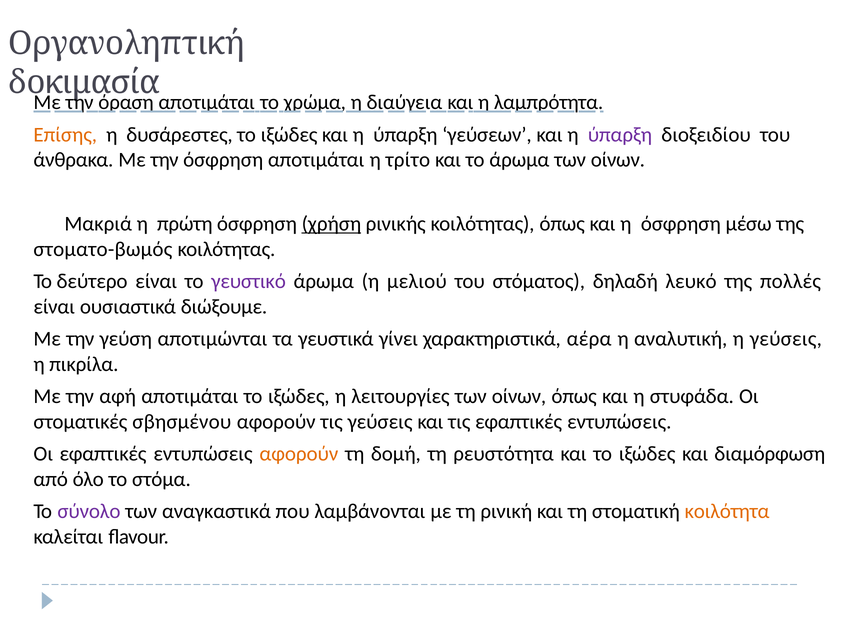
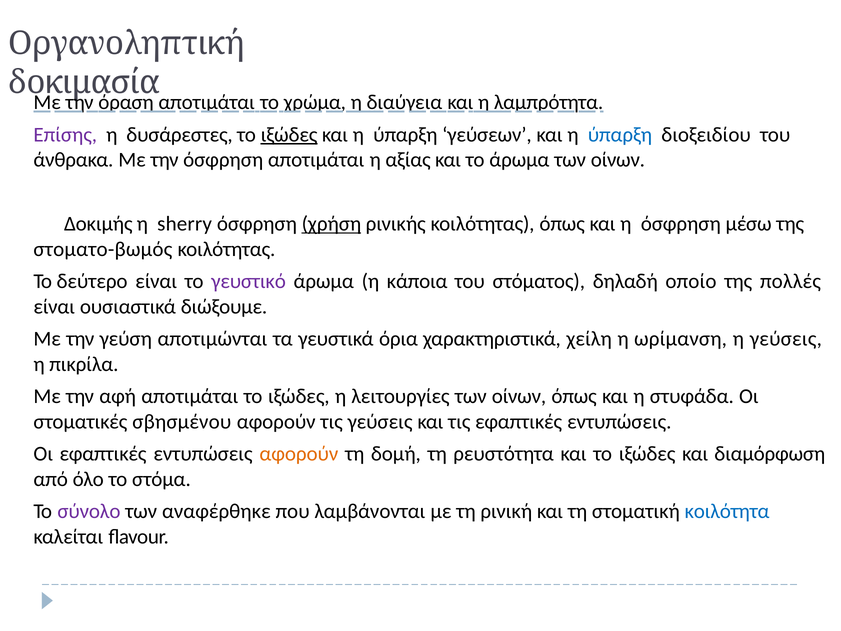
Επίσης colour: orange -> purple
ιξώδες at (289, 135) underline: none -> present
ύπαρξη at (620, 135) colour: purple -> blue
τρίτο: τρίτο -> αξίας
Μακριά: Μακριά -> Δοκιμής
πρώτη: πρώτη -> sherry
μελιού: μελιού -> κάποια
λευκό: λευκό -> οποίο
γίνει: γίνει -> όρια
αέρα: αέρα -> χείλη
αναλυτική: αναλυτική -> ωρίμανση
αναγκαστικά: αναγκαστικά -> αναφέρθηκε
κοιλότητα colour: orange -> blue
